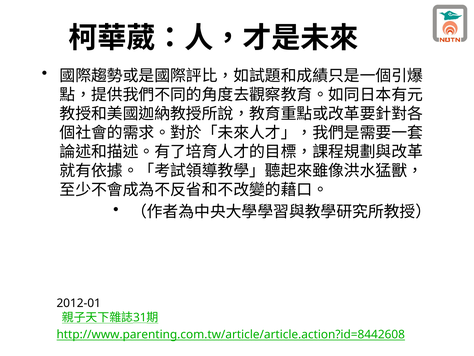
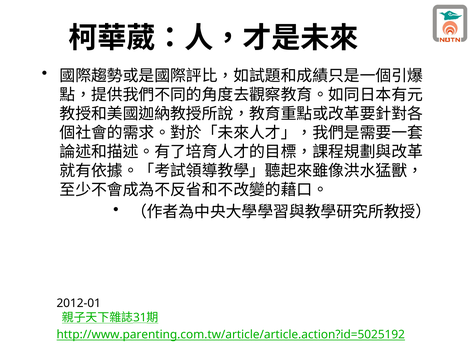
http://www.parenting.com.tw/article/article.action?id=8442608: http://www.parenting.com.tw/article/article.action?id=8442608 -> http://www.parenting.com.tw/article/article.action?id=5025192
